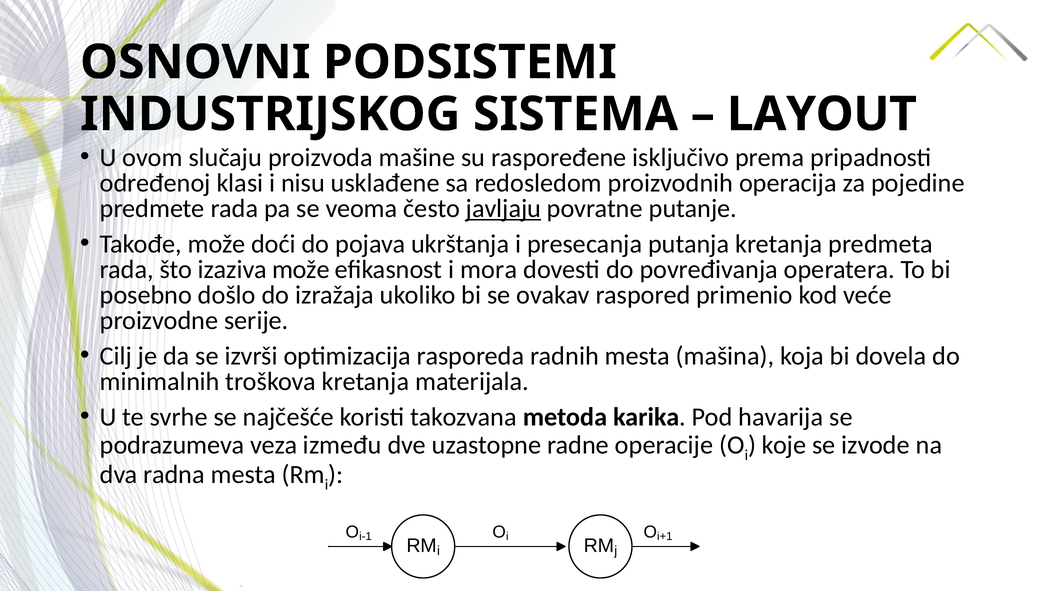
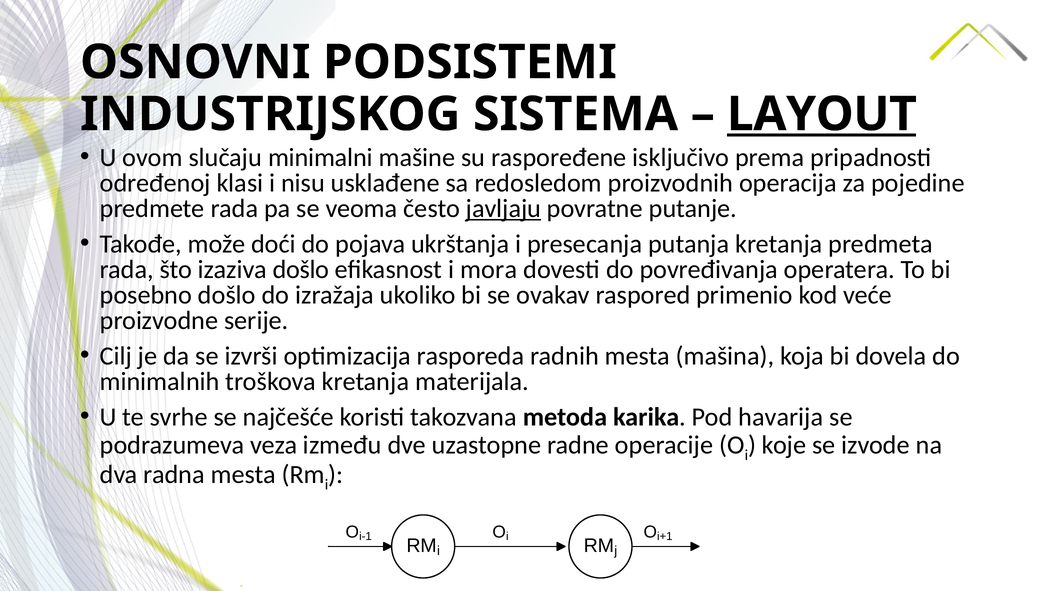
LAYOUT underline: none -> present
proizvoda: proizvoda -> minimalni
izaziva može: može -> došlo
